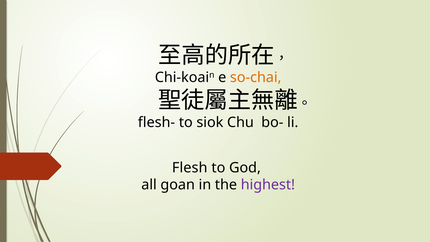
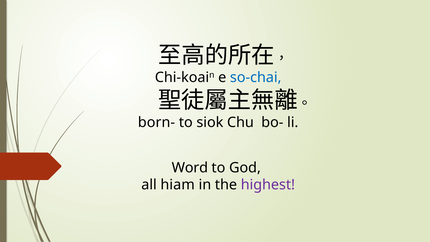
so-chai colour: orange -> blue
flesh-: flesh- -> born-
Flesh: Flesh -> Word
goan: goan -> hiam
